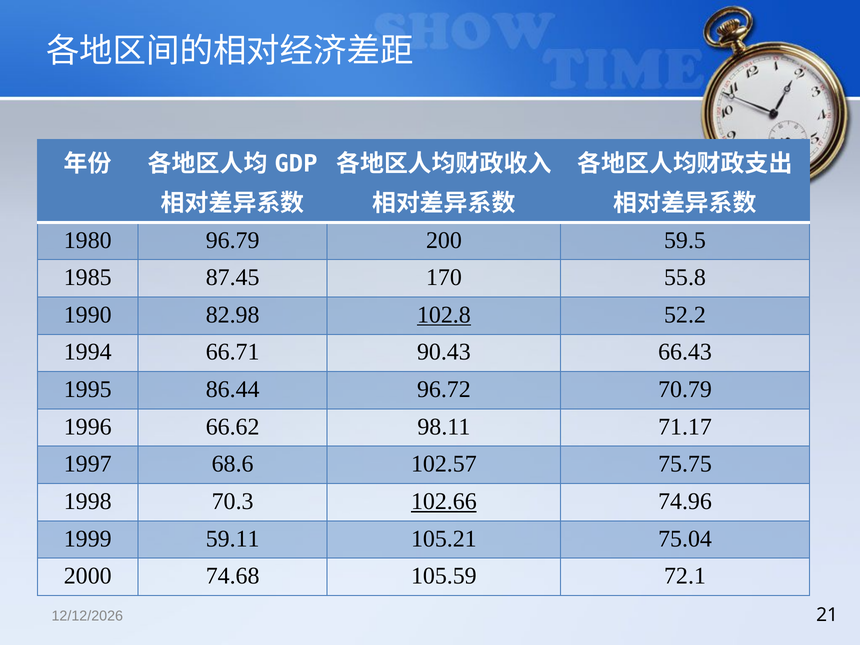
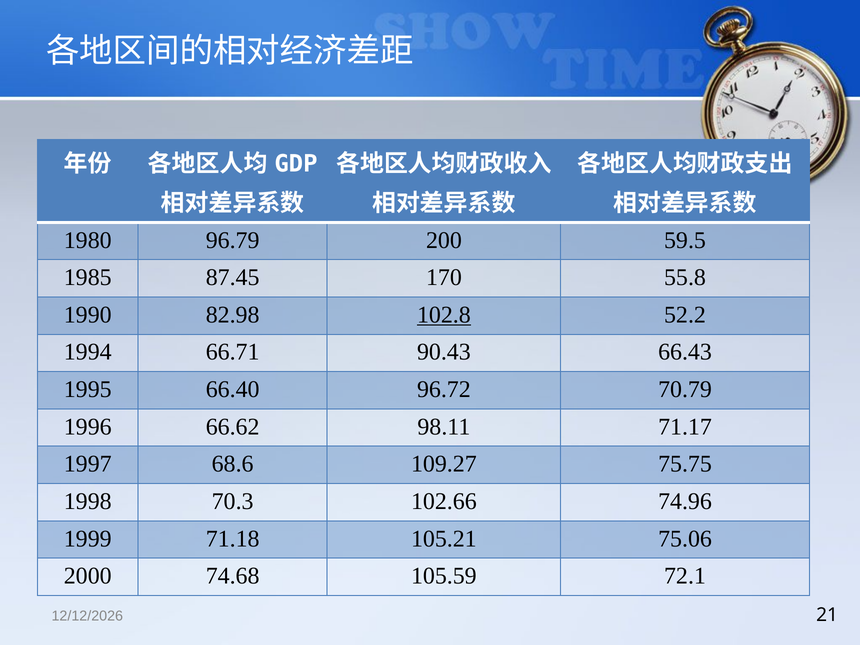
86.44: 86.44 -> 66.40
102.57: 102.57 -> 109.27
102.66 underline: present -> none
59.11: 59.11 -> 71.18
75.04: 75.04 -> 75.06
